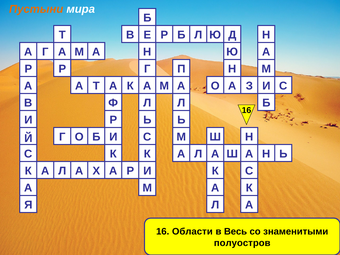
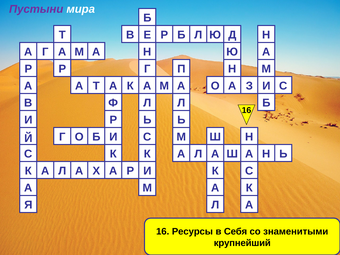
Пустыни colour: orange -> purple
Области: Области -> Ресурсы
Весь: Весь -> Себя
полуостров: полуостров -> крупнейший
